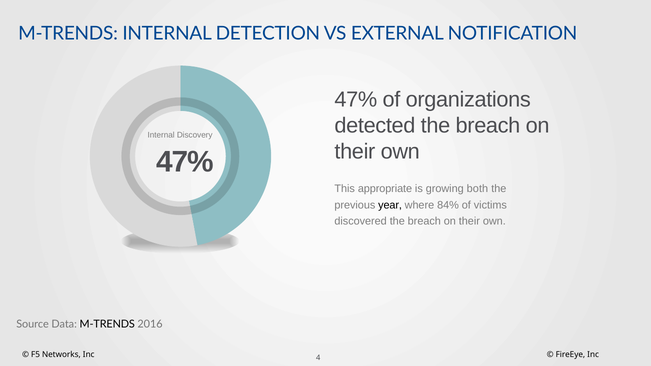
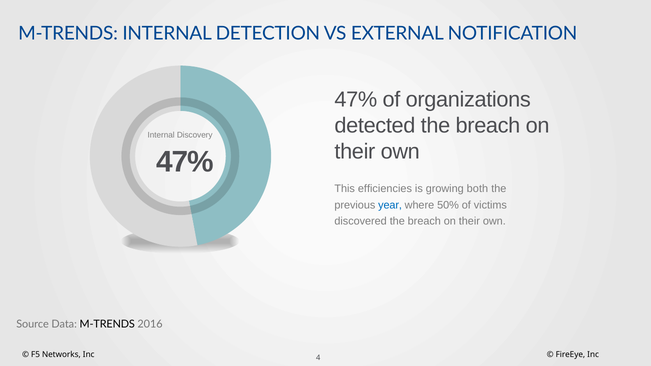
appropriate: appropriate -> efficiencies
year colour: black -> blue
84%: 84% -> 50%
